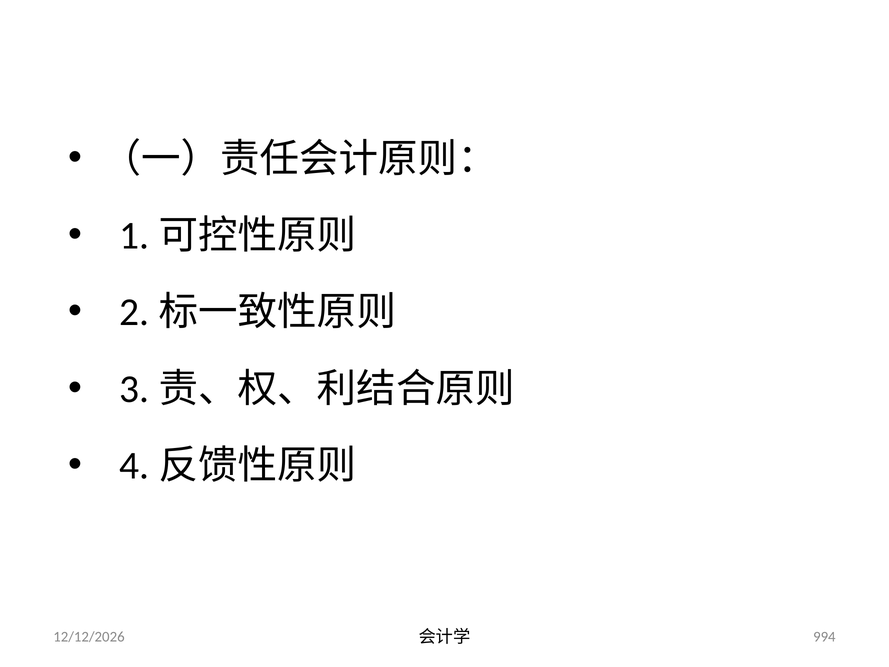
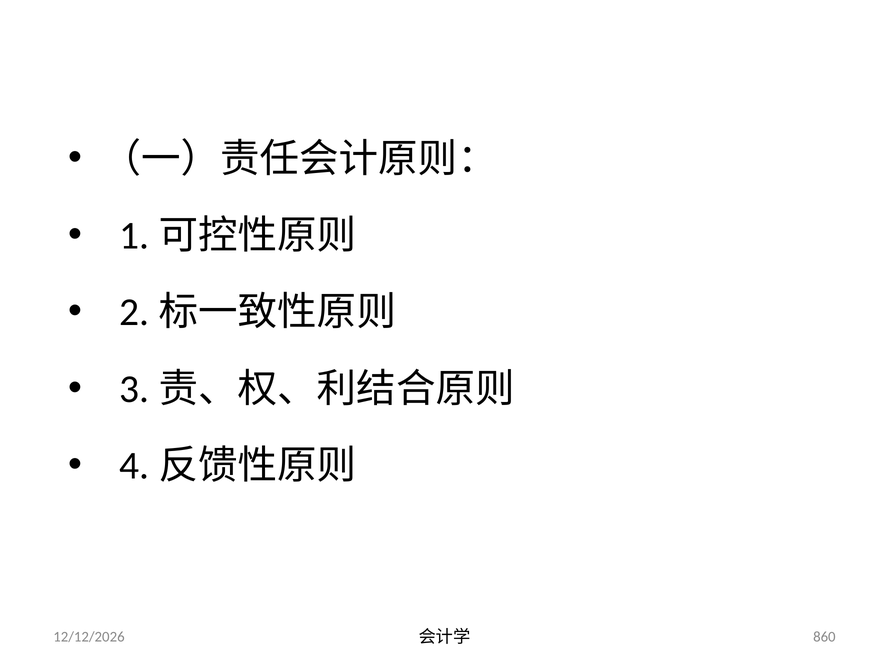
994: 994 -> 860
